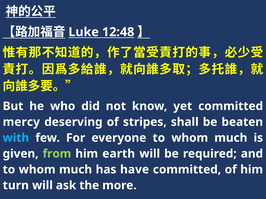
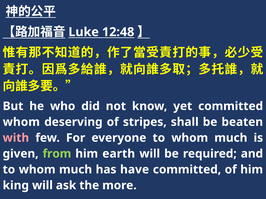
mercy at (21, 122): mercy -> whom
with colour: light blue -> pink
turn: turn -> king
